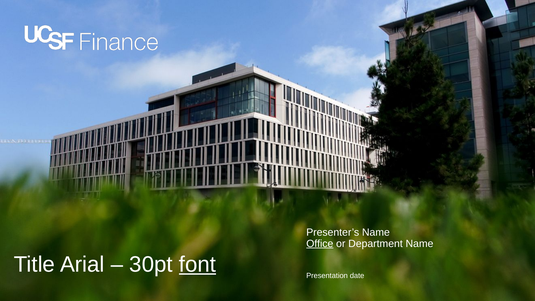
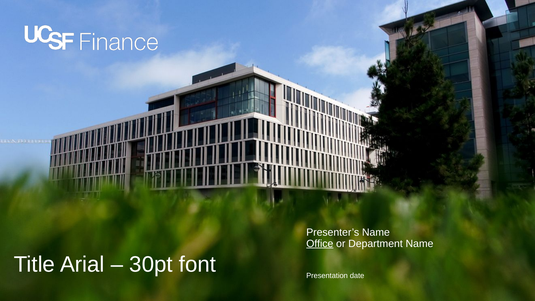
font underline: present -> none
